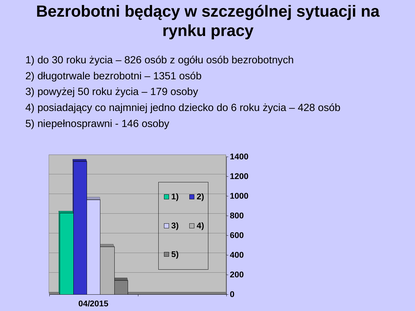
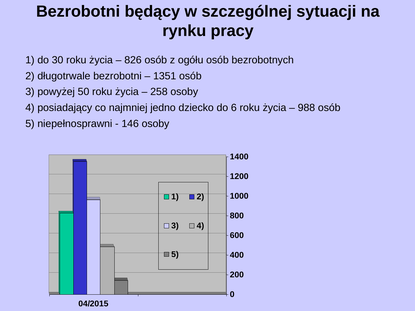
179: 179 -> 258
428: 428 -> 988
